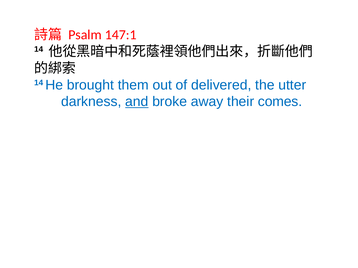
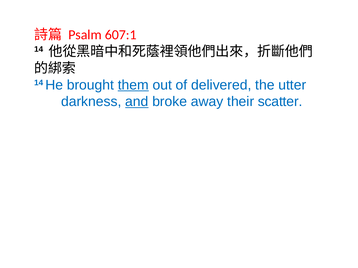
147:1: 147:1 -> 607:1
them underline: none -> present
comes: comes -> scatter
